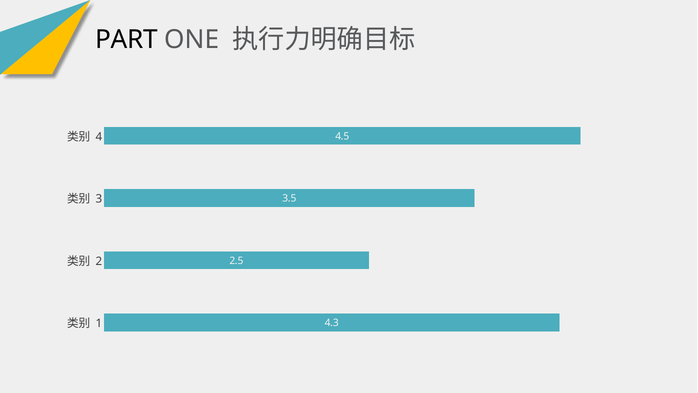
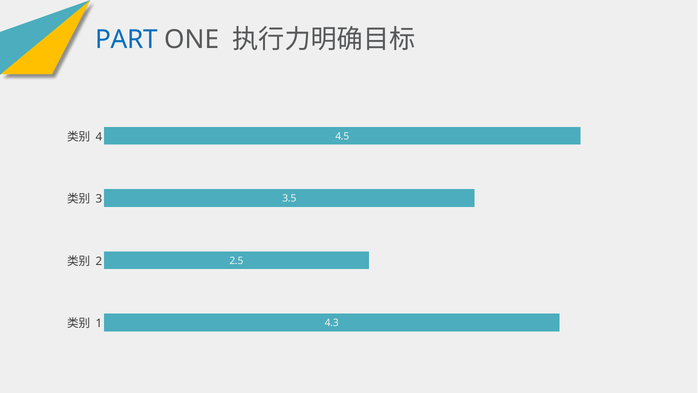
PART colour: black -> blue
